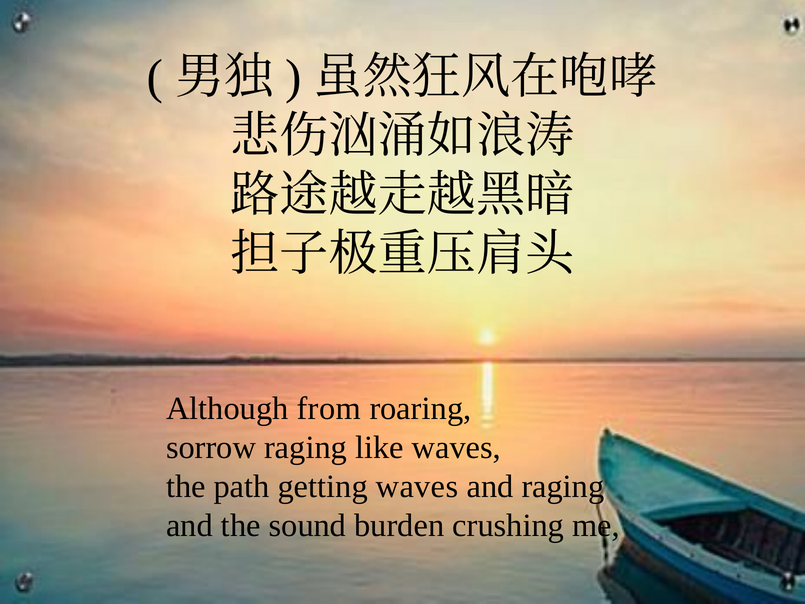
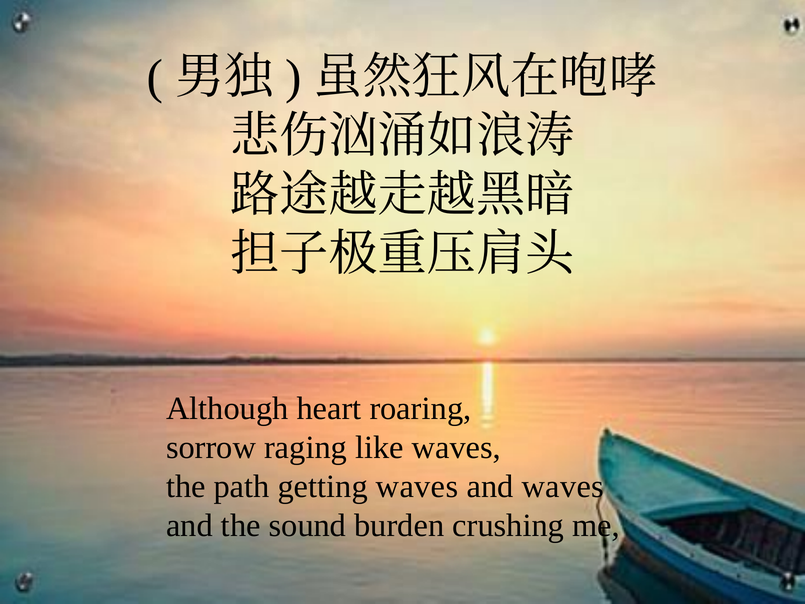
from: from -> heart
and raging: raging -> waves
